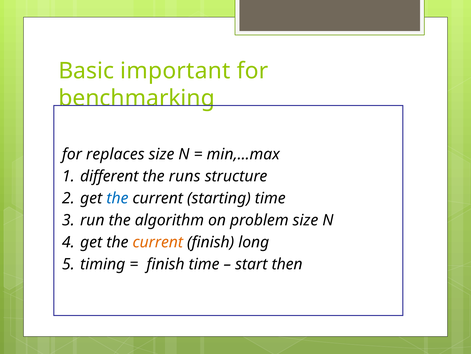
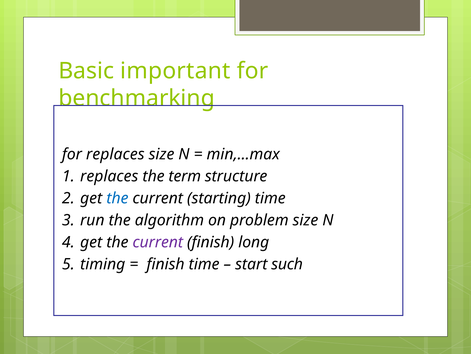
different at (109, 176): different -> replaces
runs: runs -> term
current at (158, 242) colour: orange -> purple
then: then -> such
